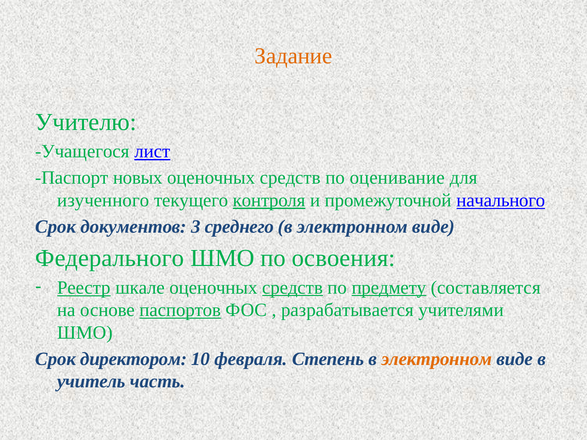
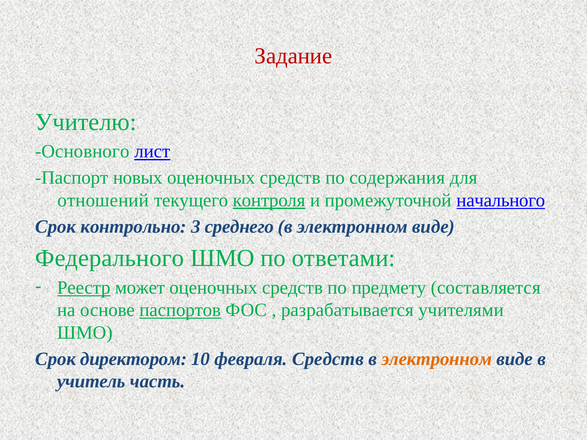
Задание colour: orange -> red
Учащегося: Учащегося -> Основного
оценивание: оценивание -> содержания
изученного: изученного -> отношений
документов: документов -> контрольно
освоения: освоения -> ответами
шкале: шкале -> может
средств at (293, 288) underline: present -> none
предмету underline: present -> none
февраля Степень: Степень -> Средств
